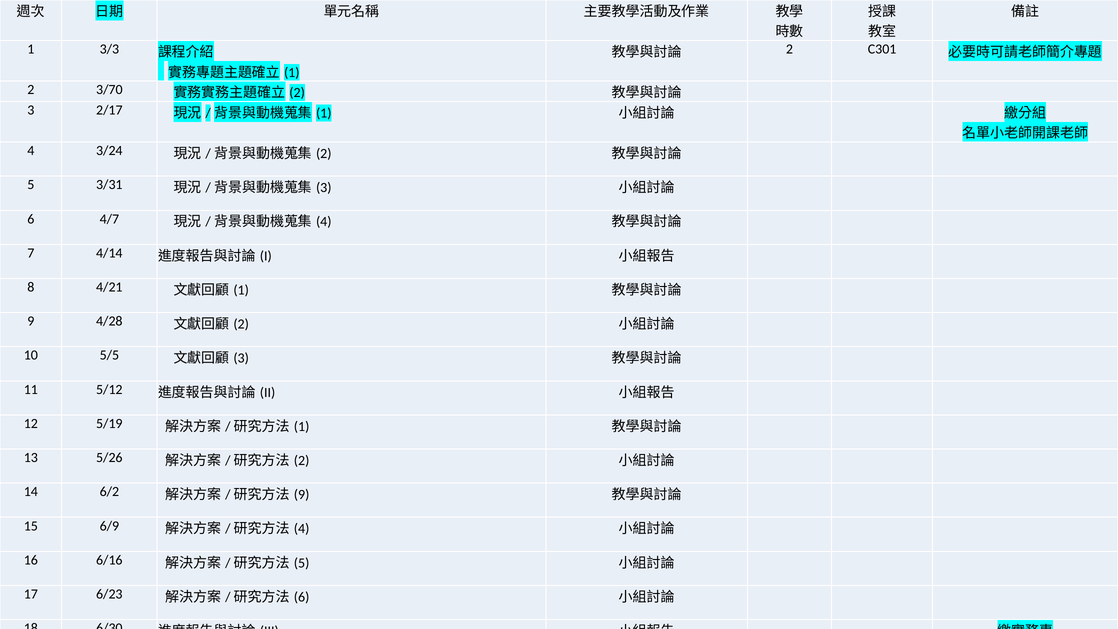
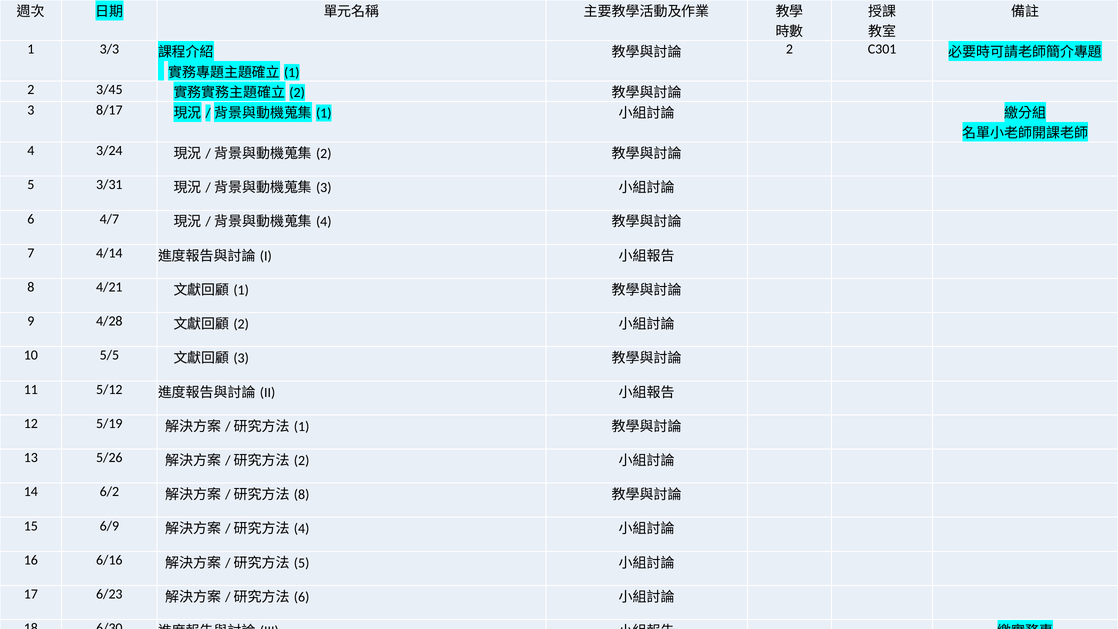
3/70: 3/70 -> 3/45
2/17: 2/17 -> 8/17
9 at (302, 495): 9 -> 8
